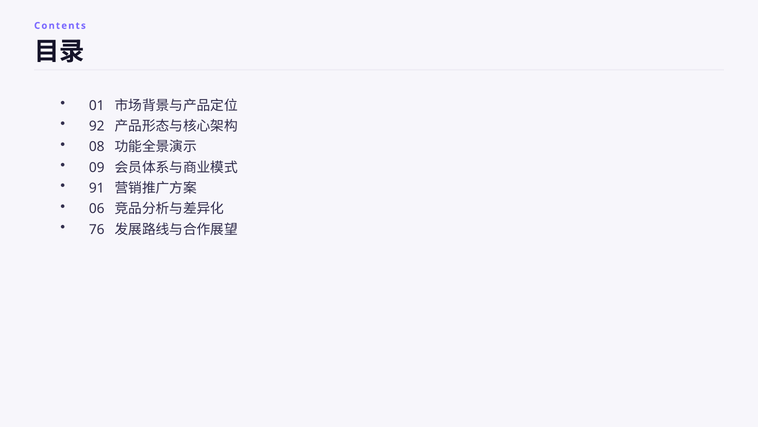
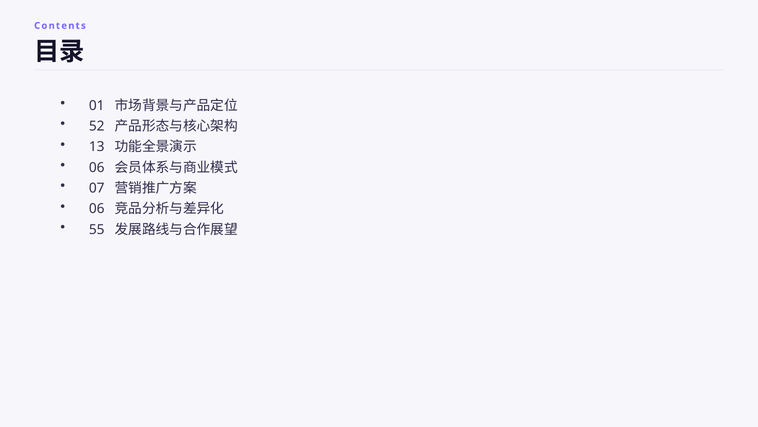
92: 92 -> 52
08: 08 -> 13
09 at (97, 167): 09 -> 06
91: 91 -> 07
76: 76 -> 55
